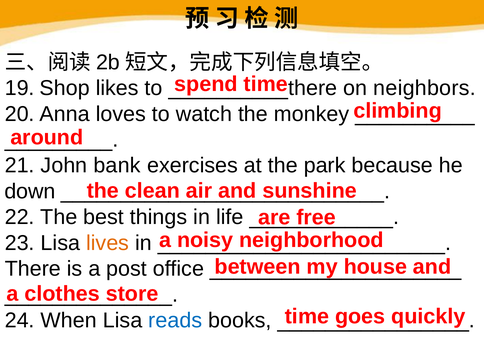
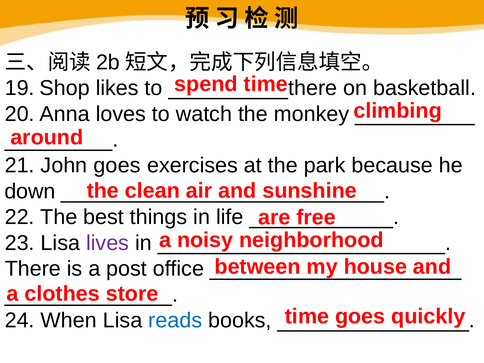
neighbors: neighbors -> basketball
John bank: bank -> goes
lives colour: orange -> purple
